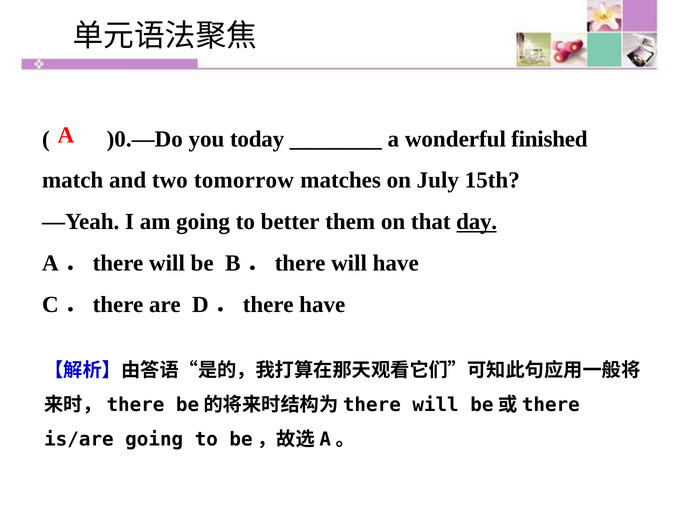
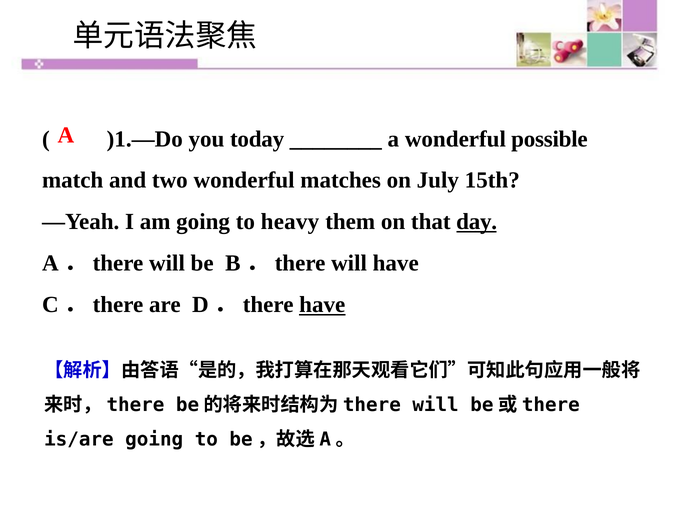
)0.—Do: )0.—Do -> )1.—Do
finished: finished -> possible
two tomorrow: tomorrow -> wonderful
better: better -> heavy
have at (322, 305) underline: none -> present
